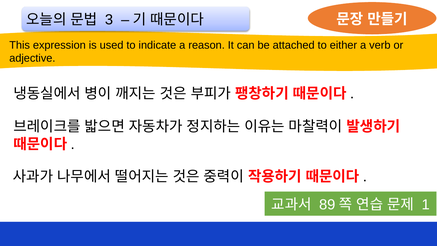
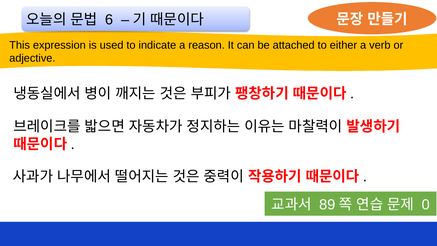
3: 3 -> 6
1: 1 -> 0
